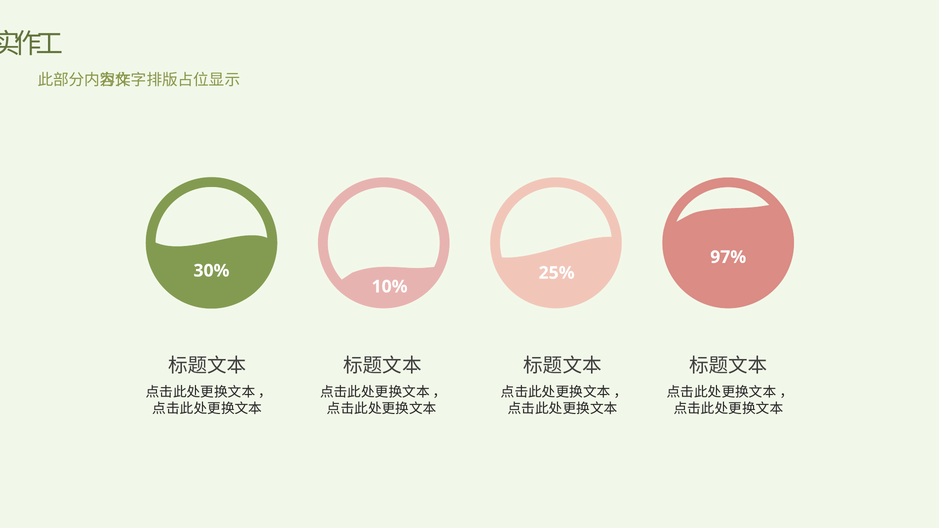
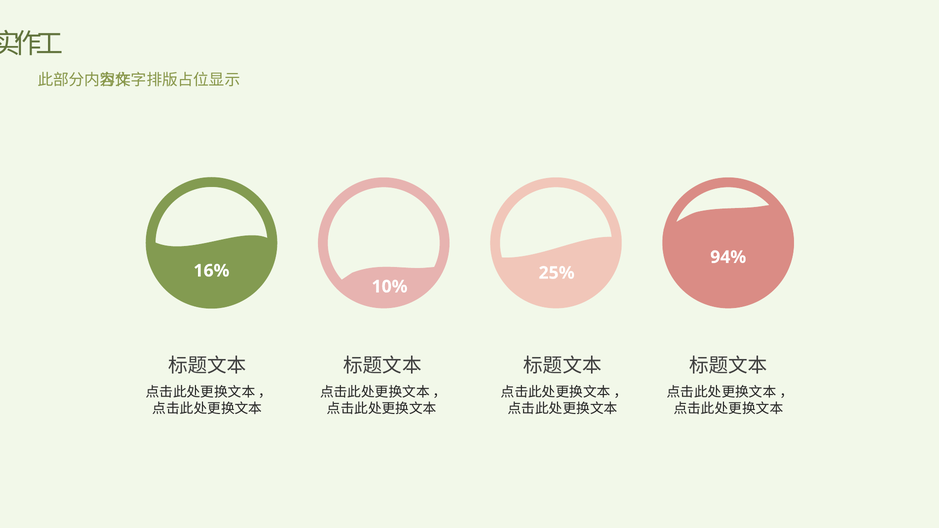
97%: 97% -> 94%
30%: 30% -> 16%
